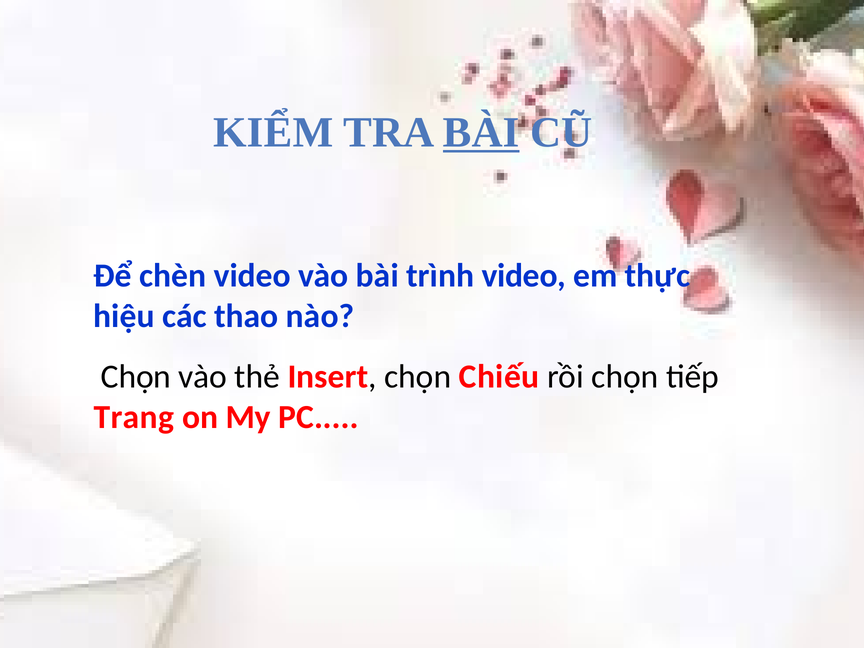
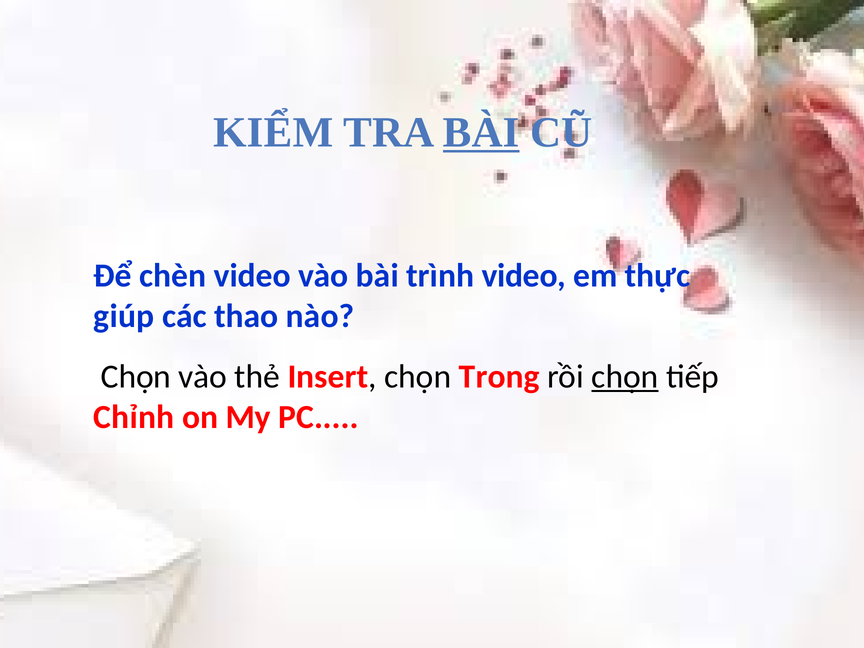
hiệu: hiệu -> giúp
Chiếu: Chiếu -> Trong
chọn at (625, 377) underline: none -> present
Trang: Trang -> Chỉnh
